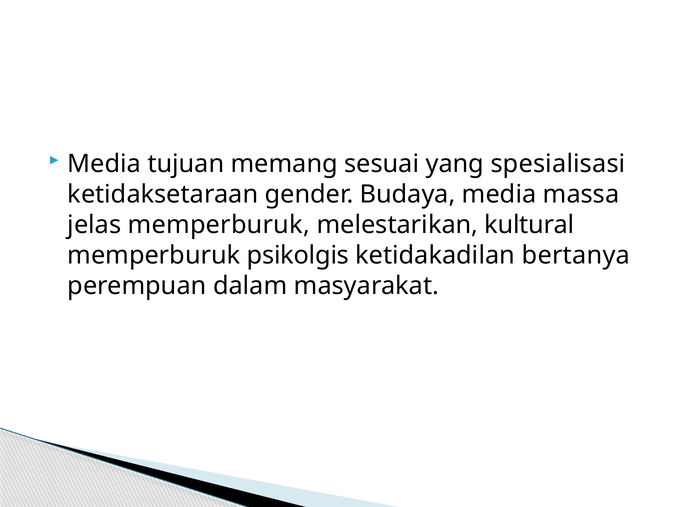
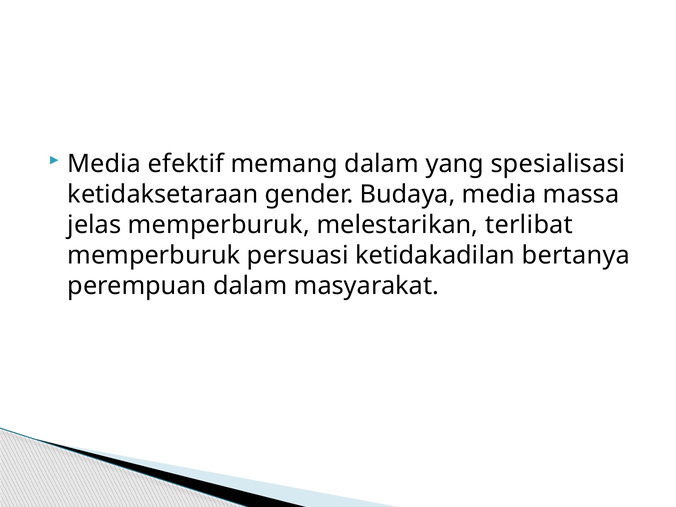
tujuan: tujuan -> efektif
memang sesuai: sesuai -> dalam
kultural: kultural -> terlibat
psikolgis: psikolgis -> persuasi
